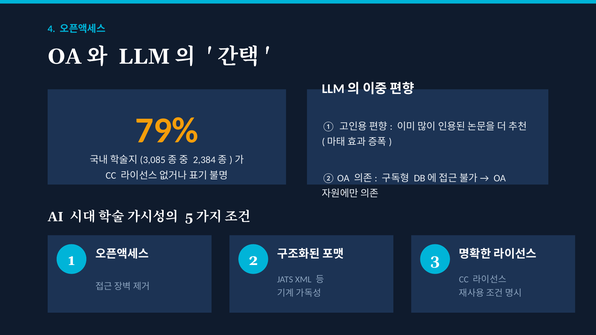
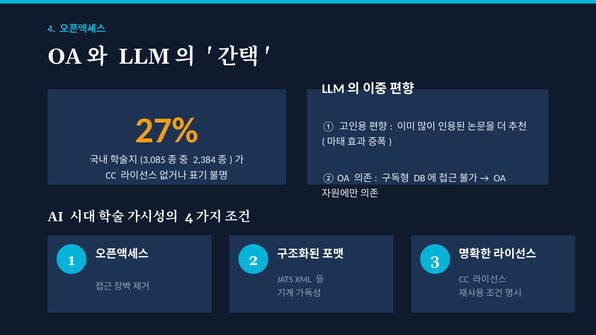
79%: 79% -> 27%
5 at (189, 217): 5 -> 4
